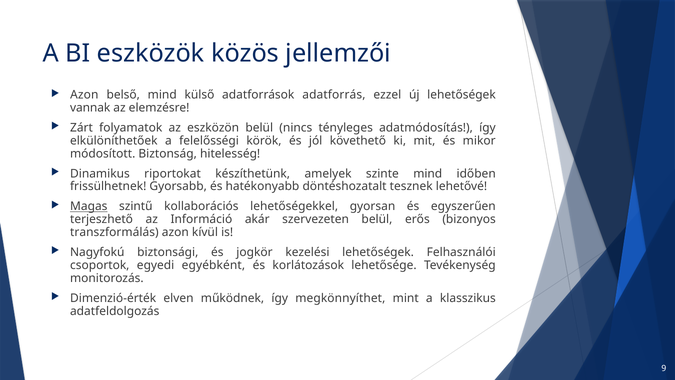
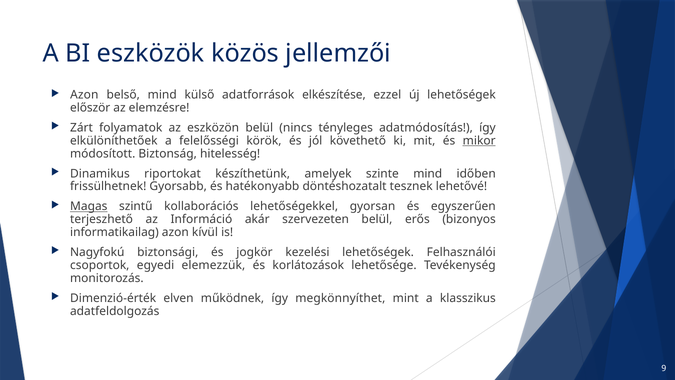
adatforrás: adatforrás -> elkészítése
vannak: vannak -> először
mikor underline: none -> present
transzformálás: transzformálás -> informatikailag
egyébként: egyébként -> elemezzük
